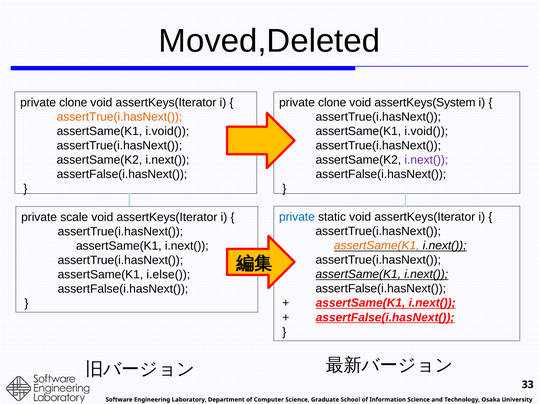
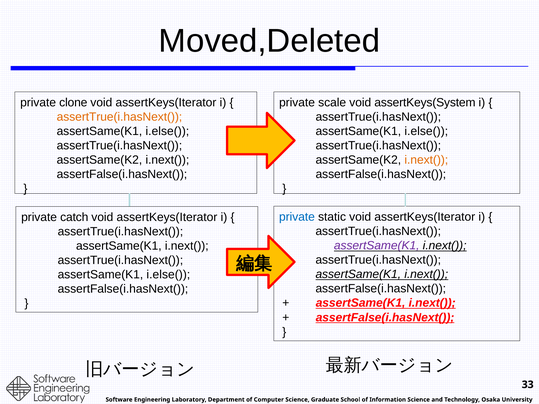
clone at (332, 102): clone -> scale
i.void( at (167, 131): i.void( -> i.else(
i.void( at (426, 131): i.void( -> i.else(
i.next( at (426, 160) colour: purple -> orange
scale: scale -> catch
assertSame(K1 at (377, 246) colour: orange -> purple
